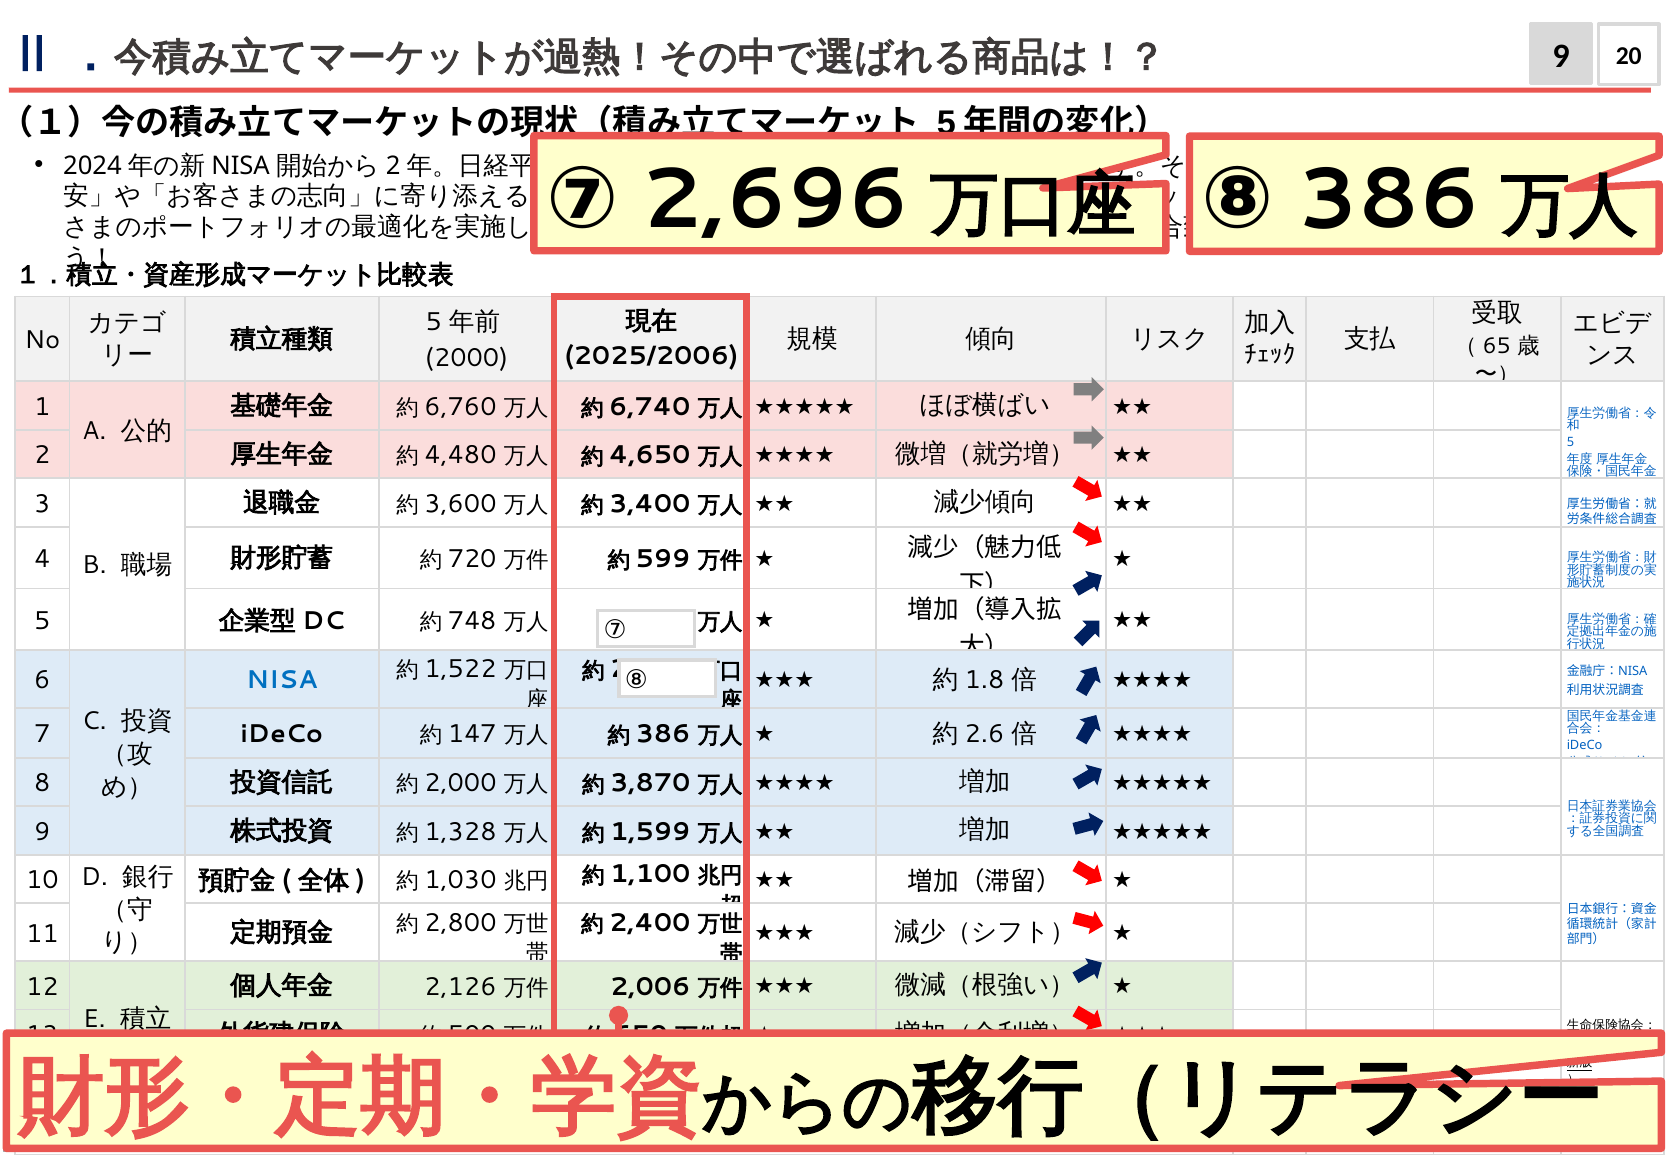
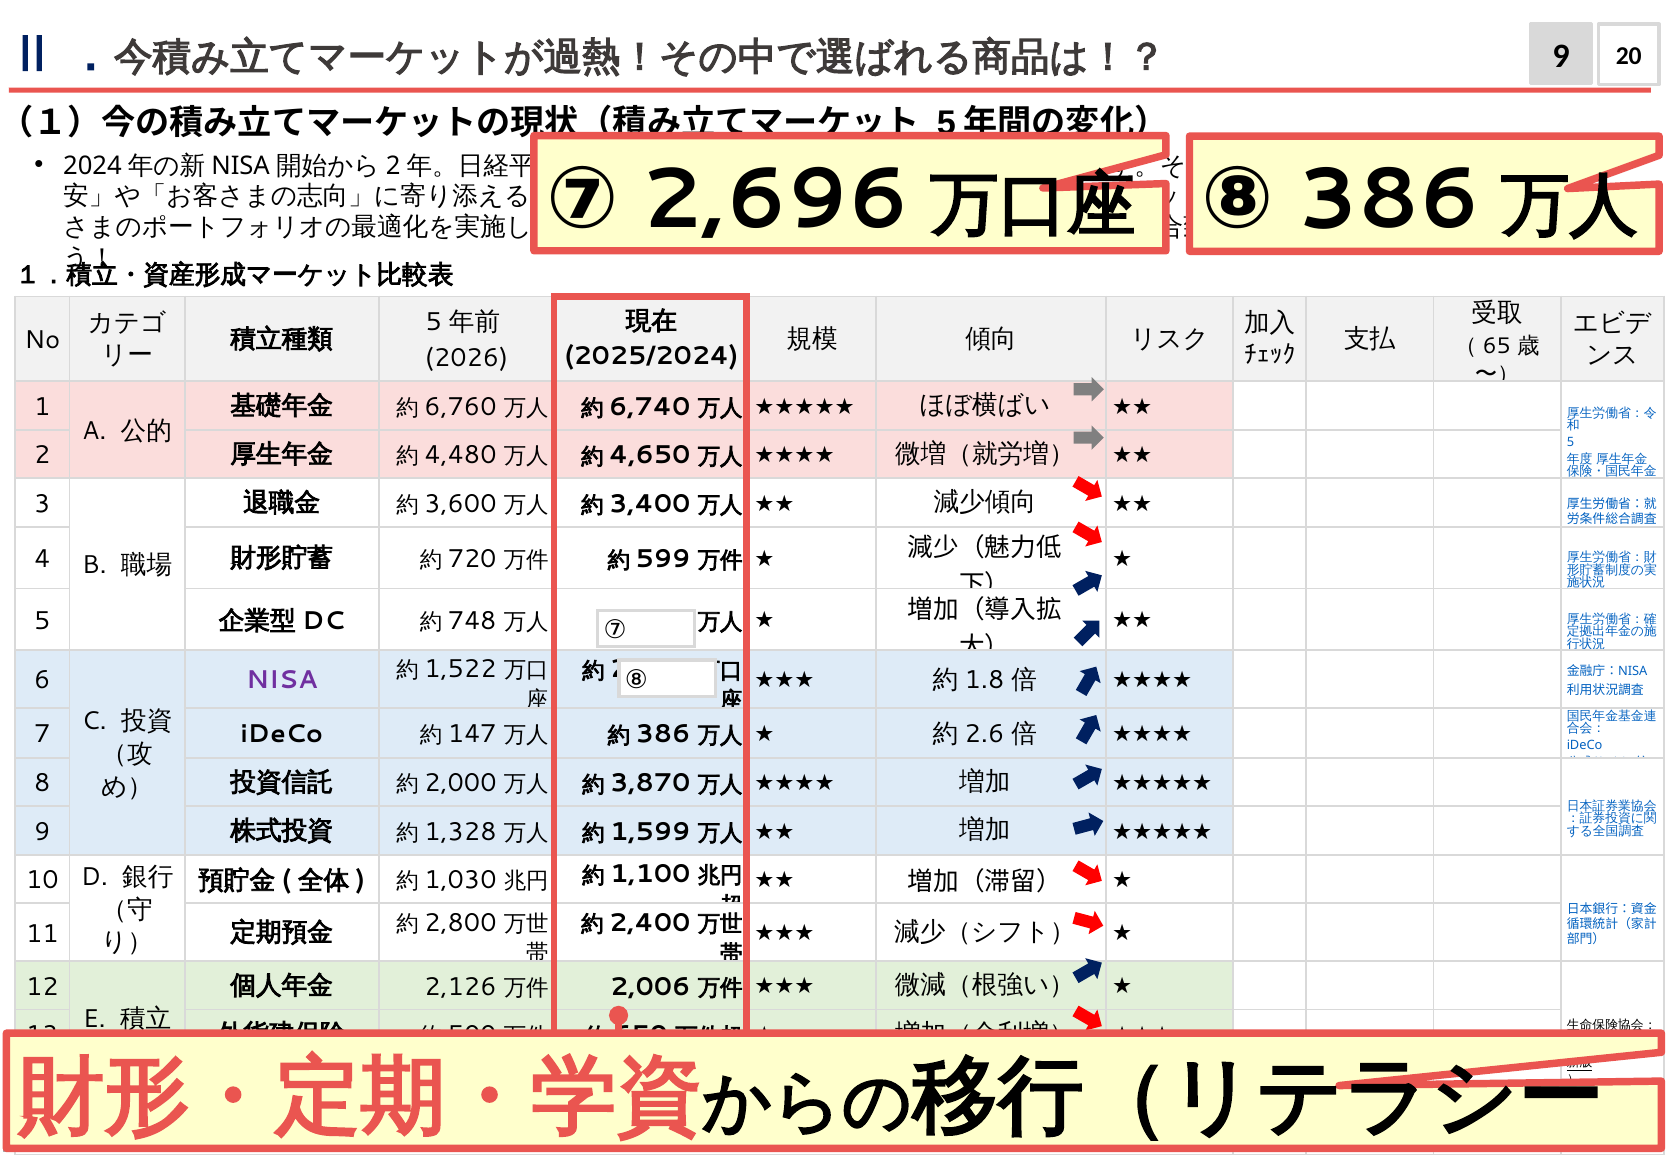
2025/2006: 2025/2006 -> 2025/2024
2000 at (467, 358): 2000 -> 2026
NISA colour: blue -> purple
